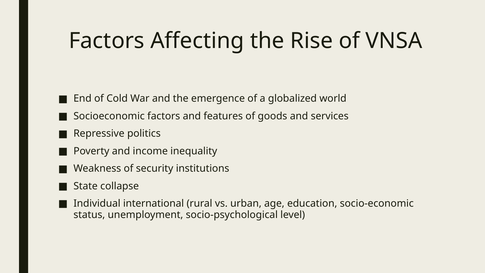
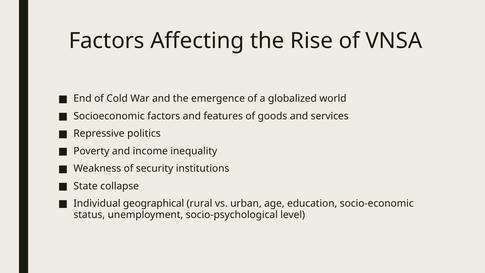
international: international -> geographical
